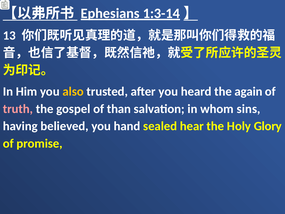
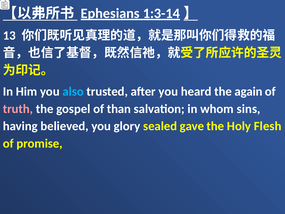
also colour: yellow -> light blue
hand: hand -> glory
hear: hear -> gave
Glory: Glory -> Flesh
